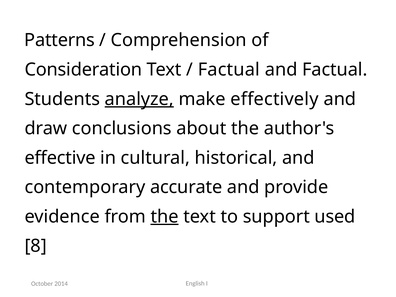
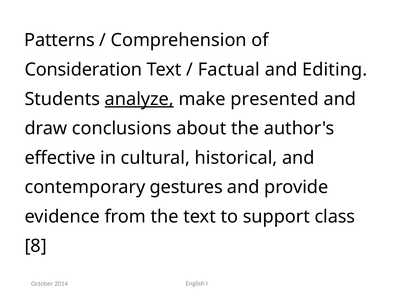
and Factual: Factual -> Editing
effectively: effectively -> presented
accurate: accurate -> gestures
the at (165, 217) underline: present -> none
used: used -> class
